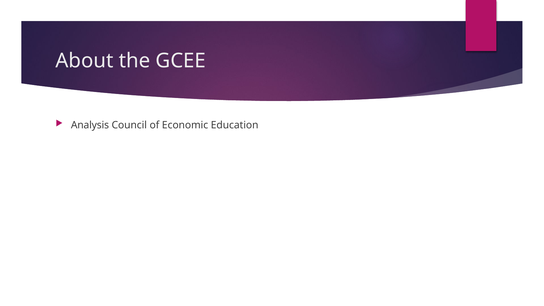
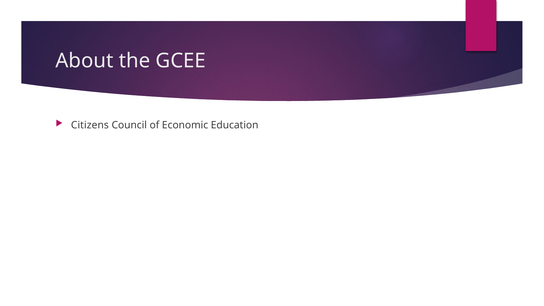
Analysis: Analysis -> Citizens
